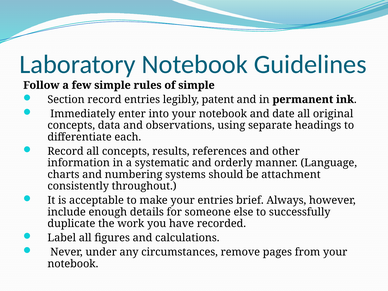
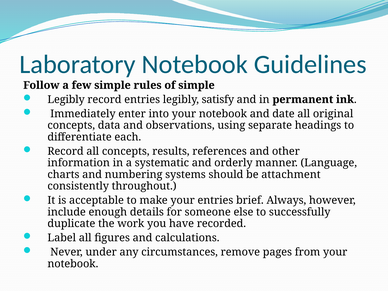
Section at (66, 99): Section -> Legibly
patent: patent -> satisfy
